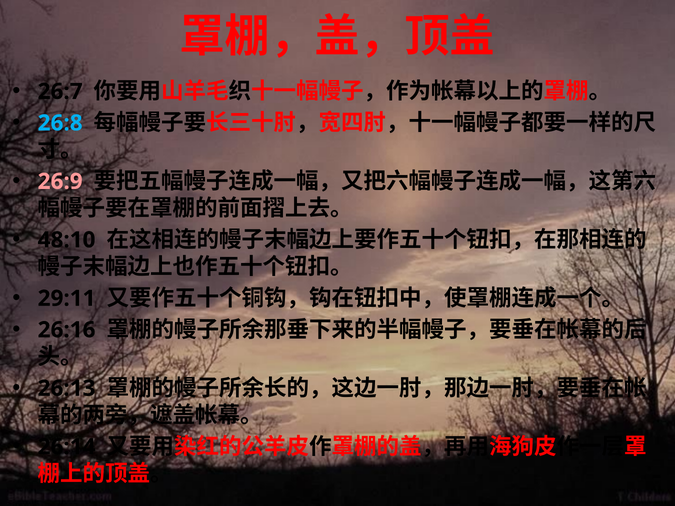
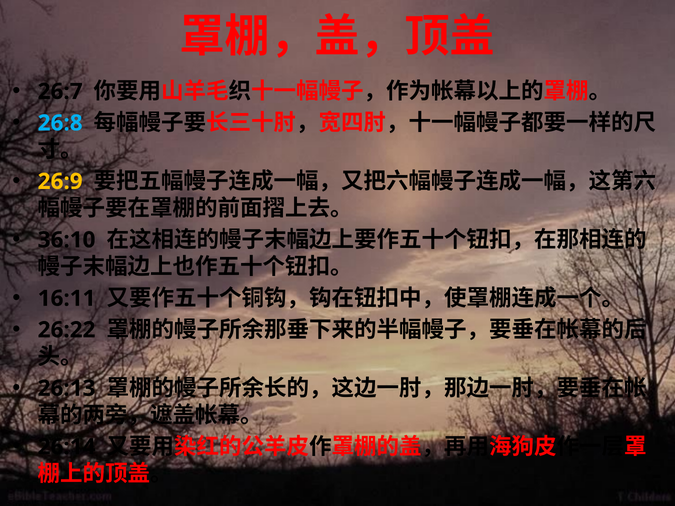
26:9 colour: pink -> yellow
48:10: 48:10 -> 36:10
29:11: 29:11 -> 16:11
26:16: 26:16 -> 26:22
